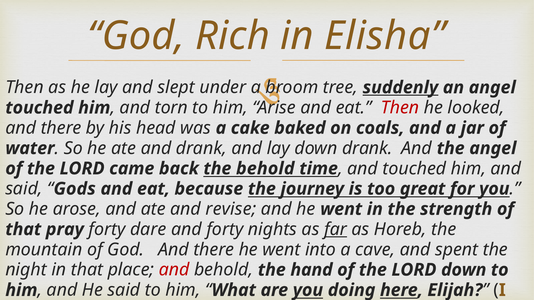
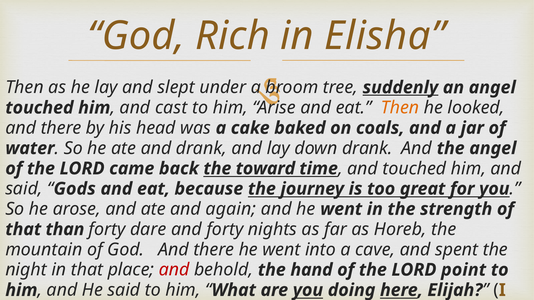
torn: torn -> cast
Then at (400, 108) colour: red -> orange
the behold: behold -> toward
revise: revise -> again
pray: pray -> than
far underline: present -> none
LORD down: down -> point
